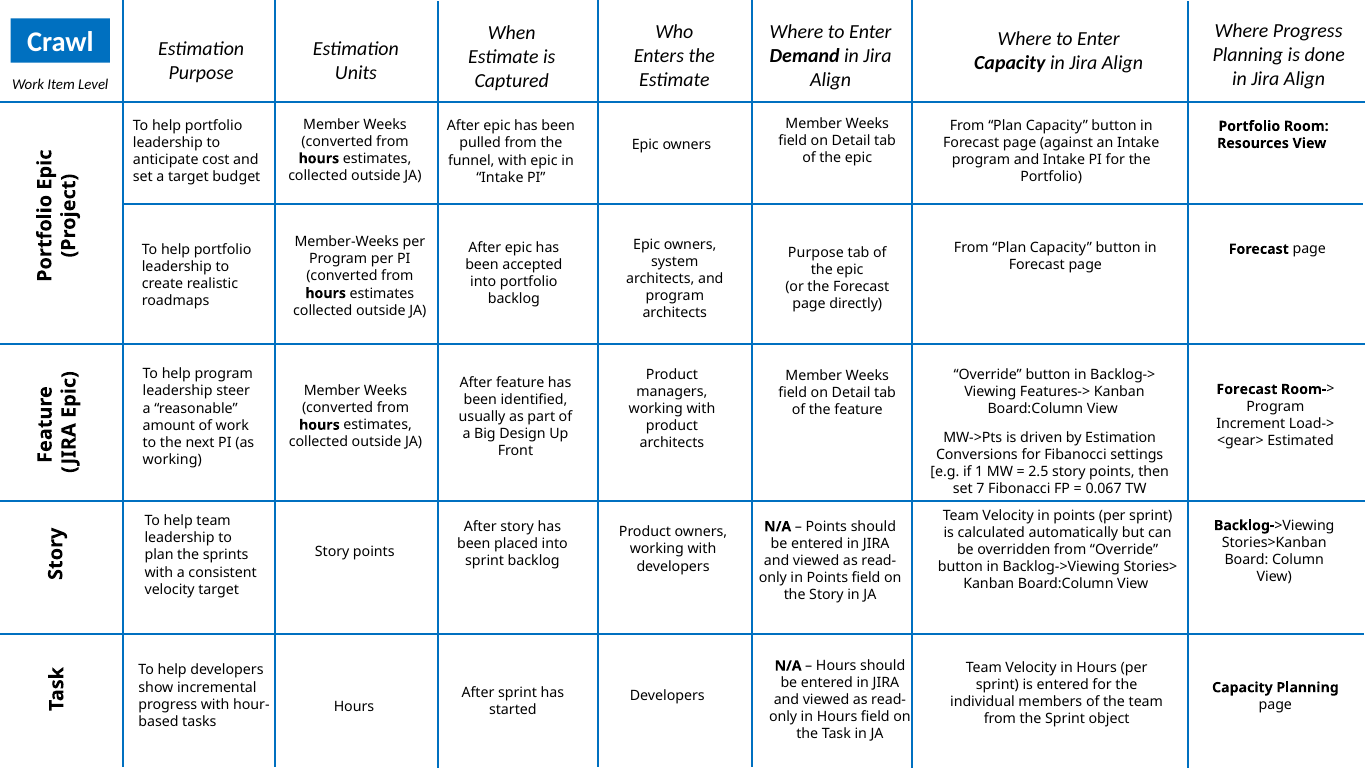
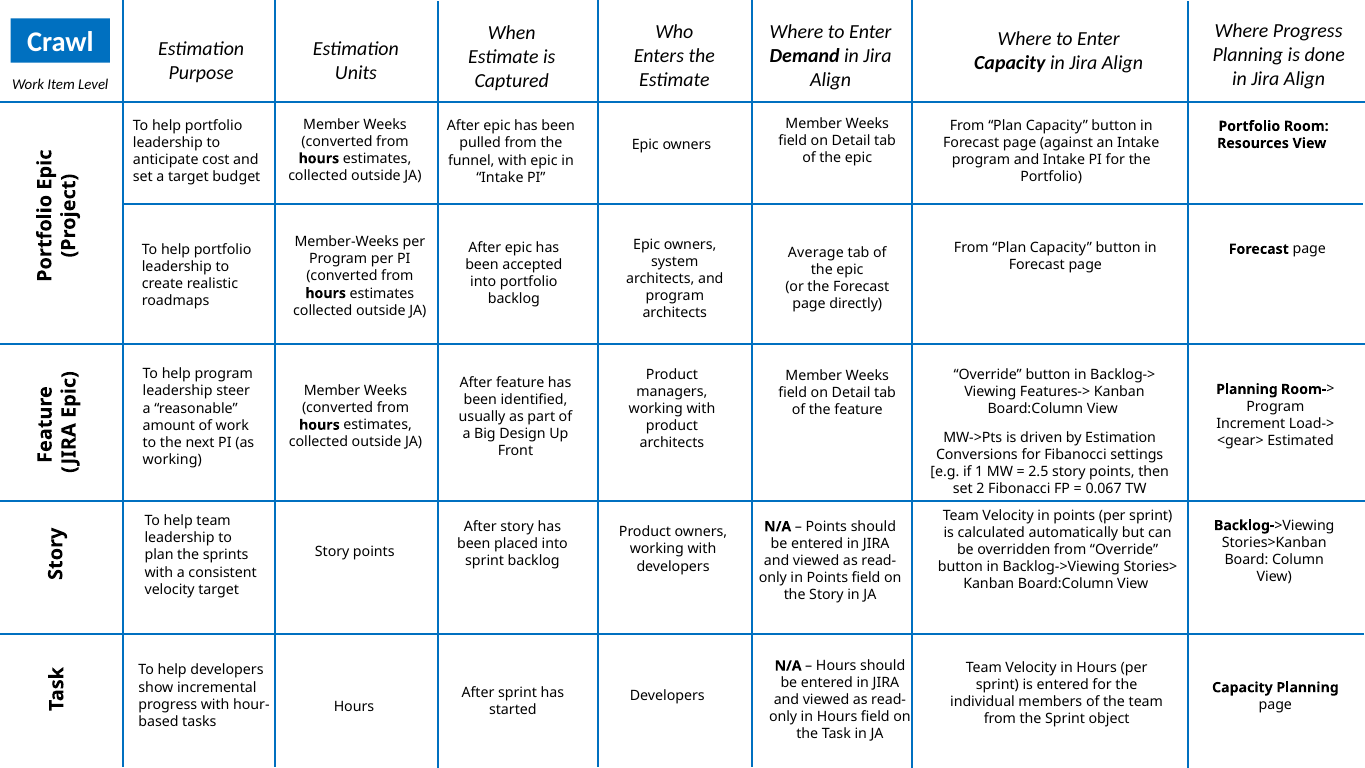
Purpose at (816, 252): Purpose -> Average
Forecast at (1247, 389): Forecast -> Planning
7: 7 -> 2
